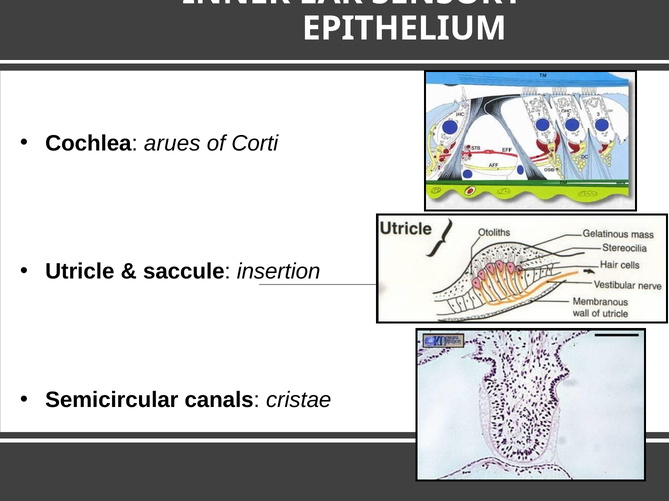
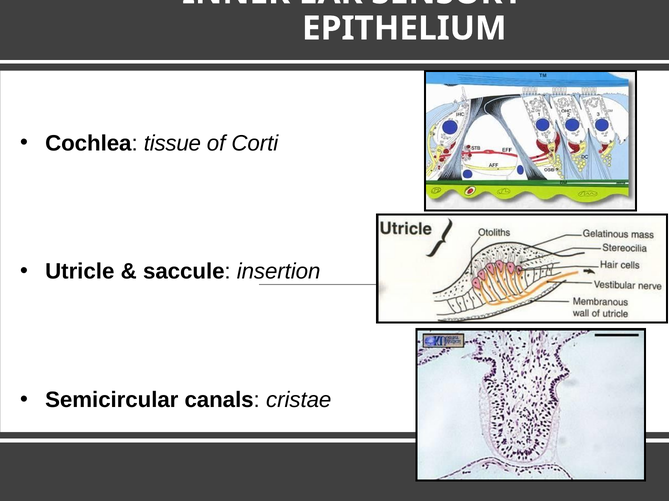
arues: arues -> tissue
